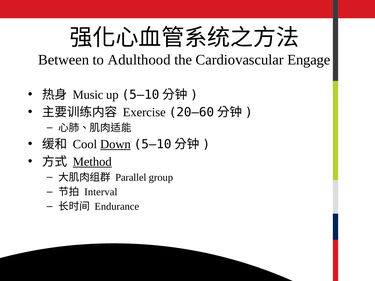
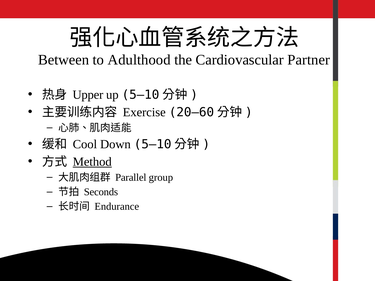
Engage: Engage -> Partner
Music: Music -> Upper
Down underline: present -> none
Interval: Interval -> Seconds
